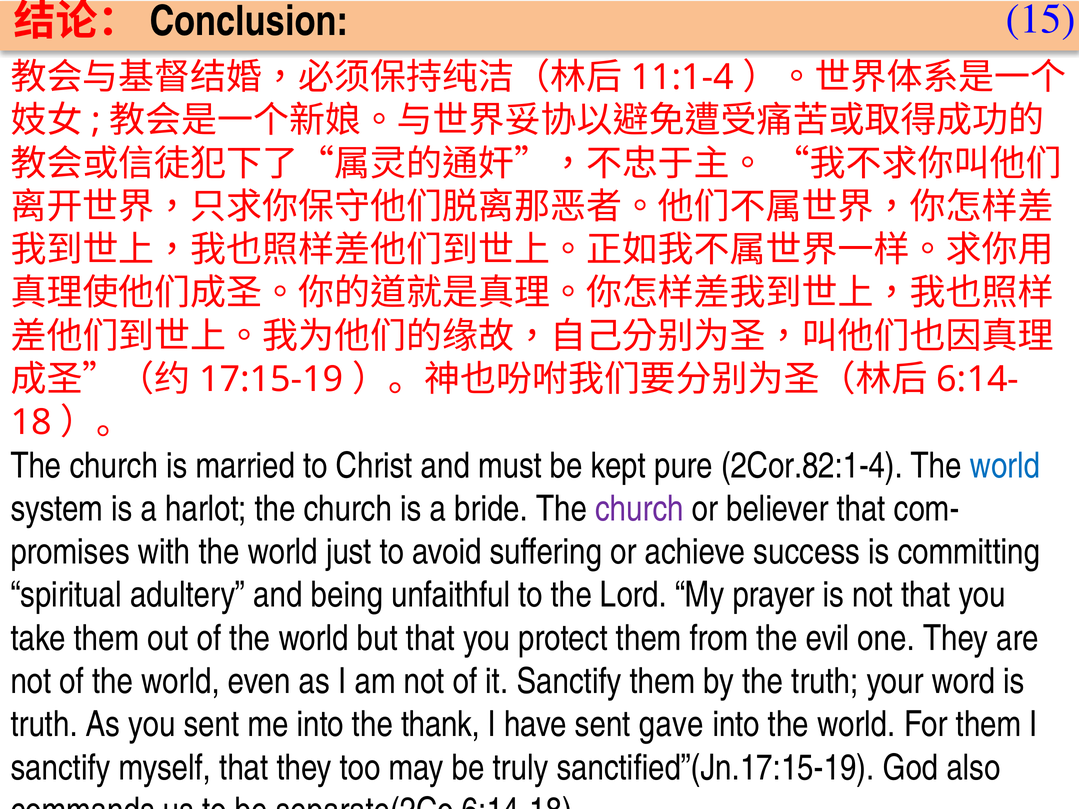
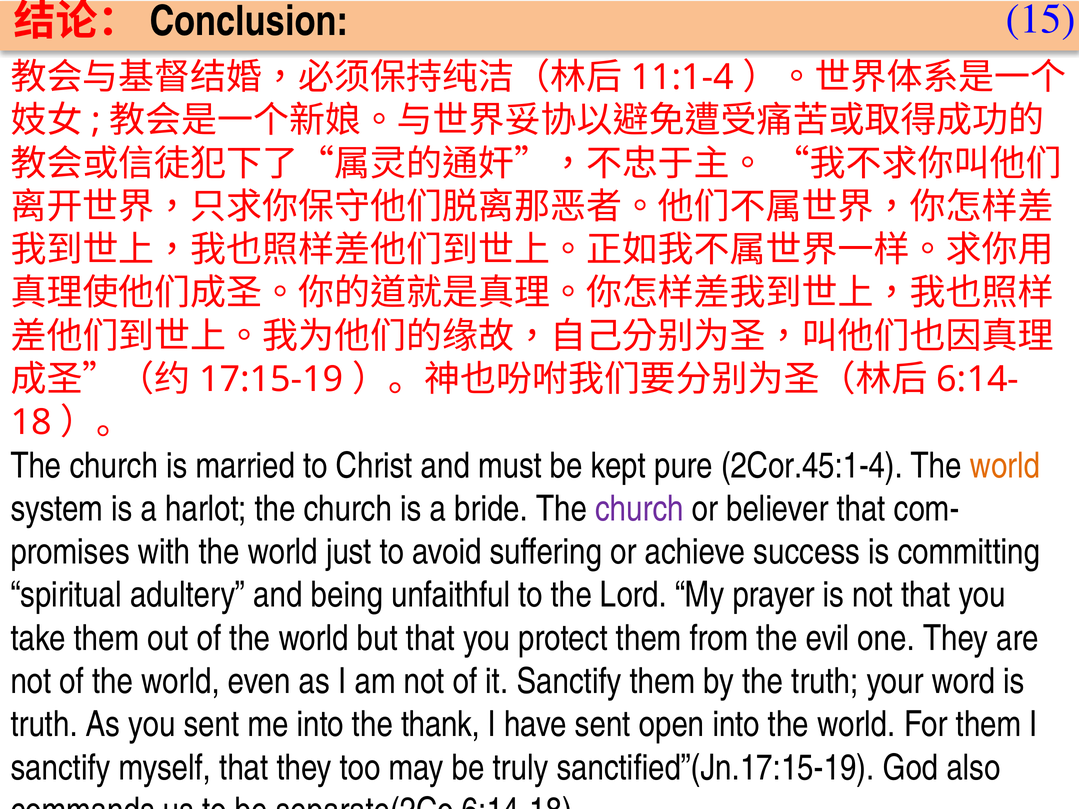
2Cor.82:1-4: 2Cor.82:1-4 -> 2Cor.45:1-4
world at (1005, 466) colour: blue -> orange
gave: gave -> open
